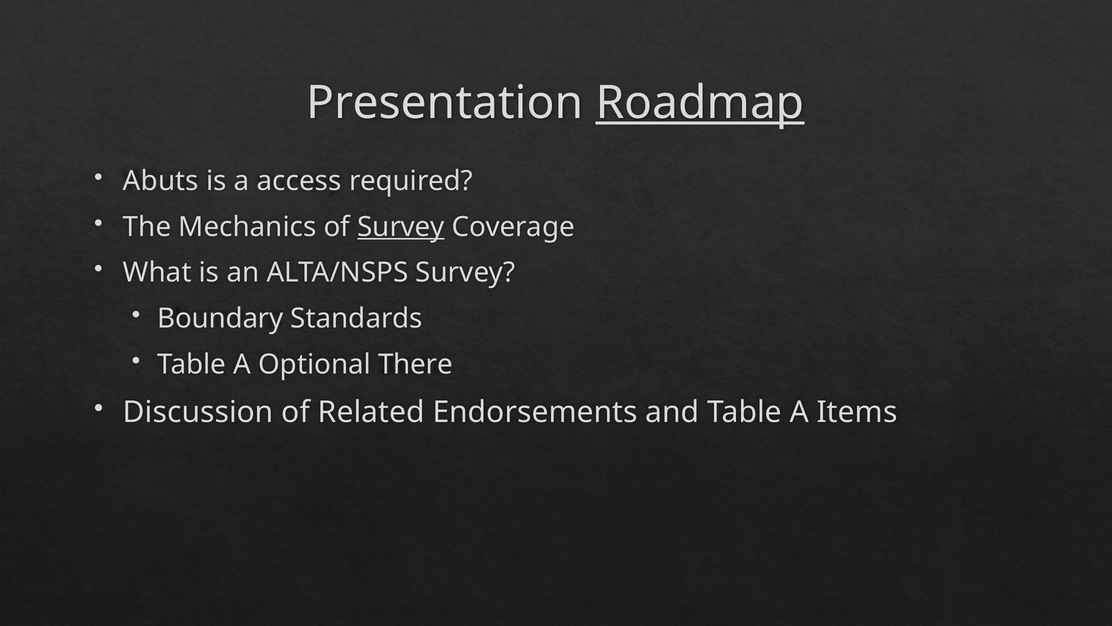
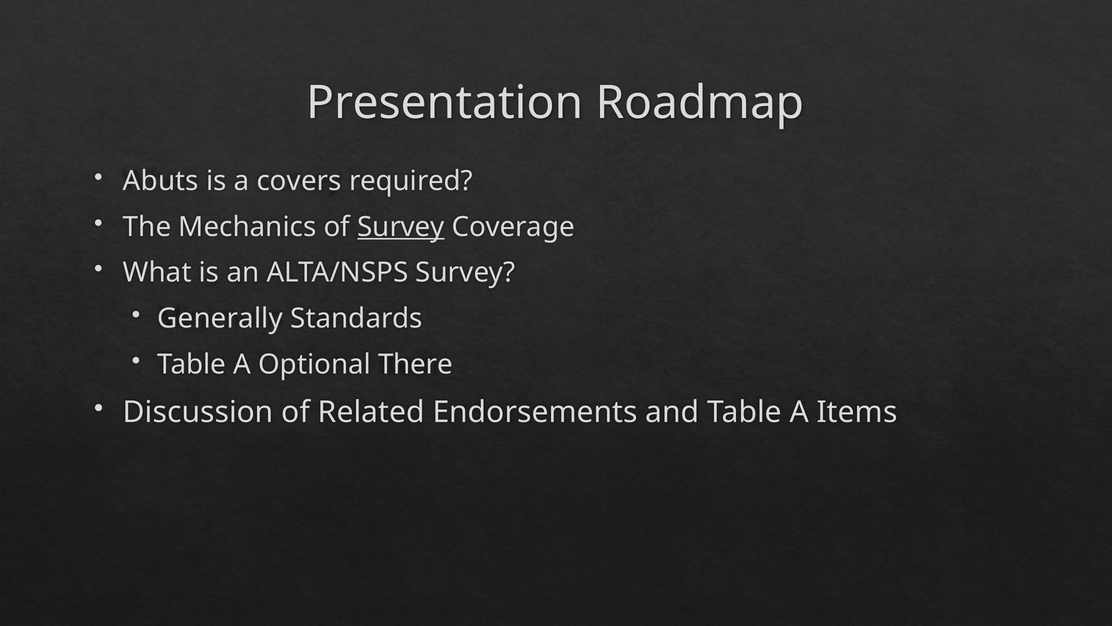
Roadmap underline: present -> none
access: access -> covers
Boundary: Boundary -> Generally
